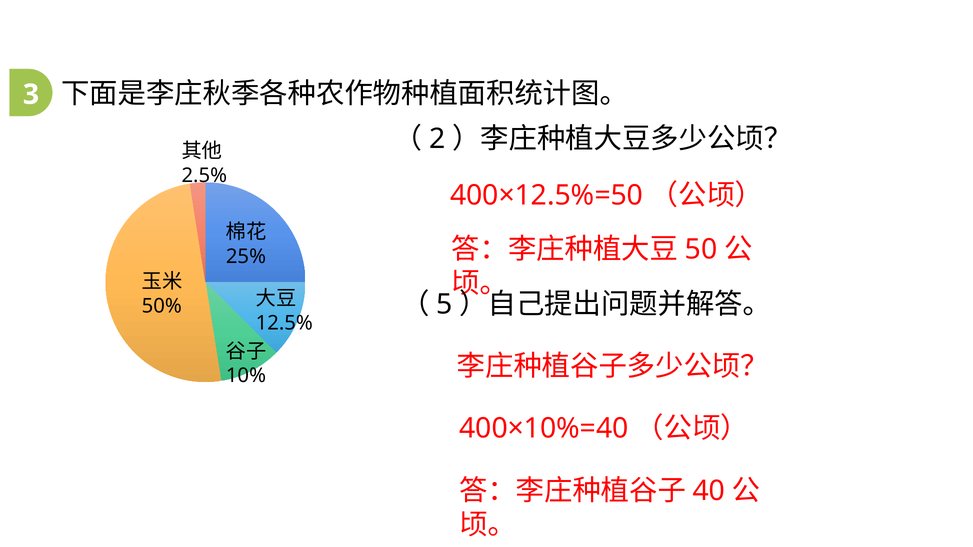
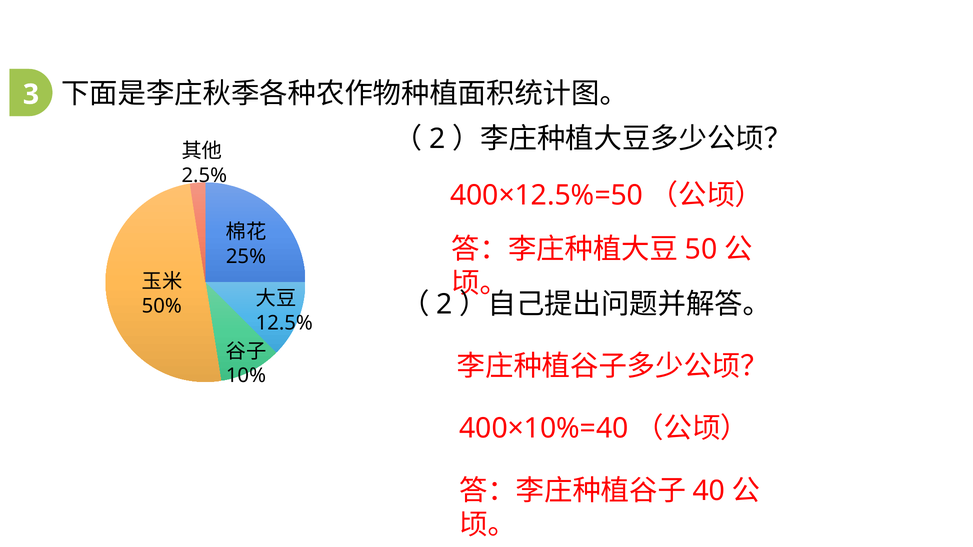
5 at (445, 304): 5 -> 2
